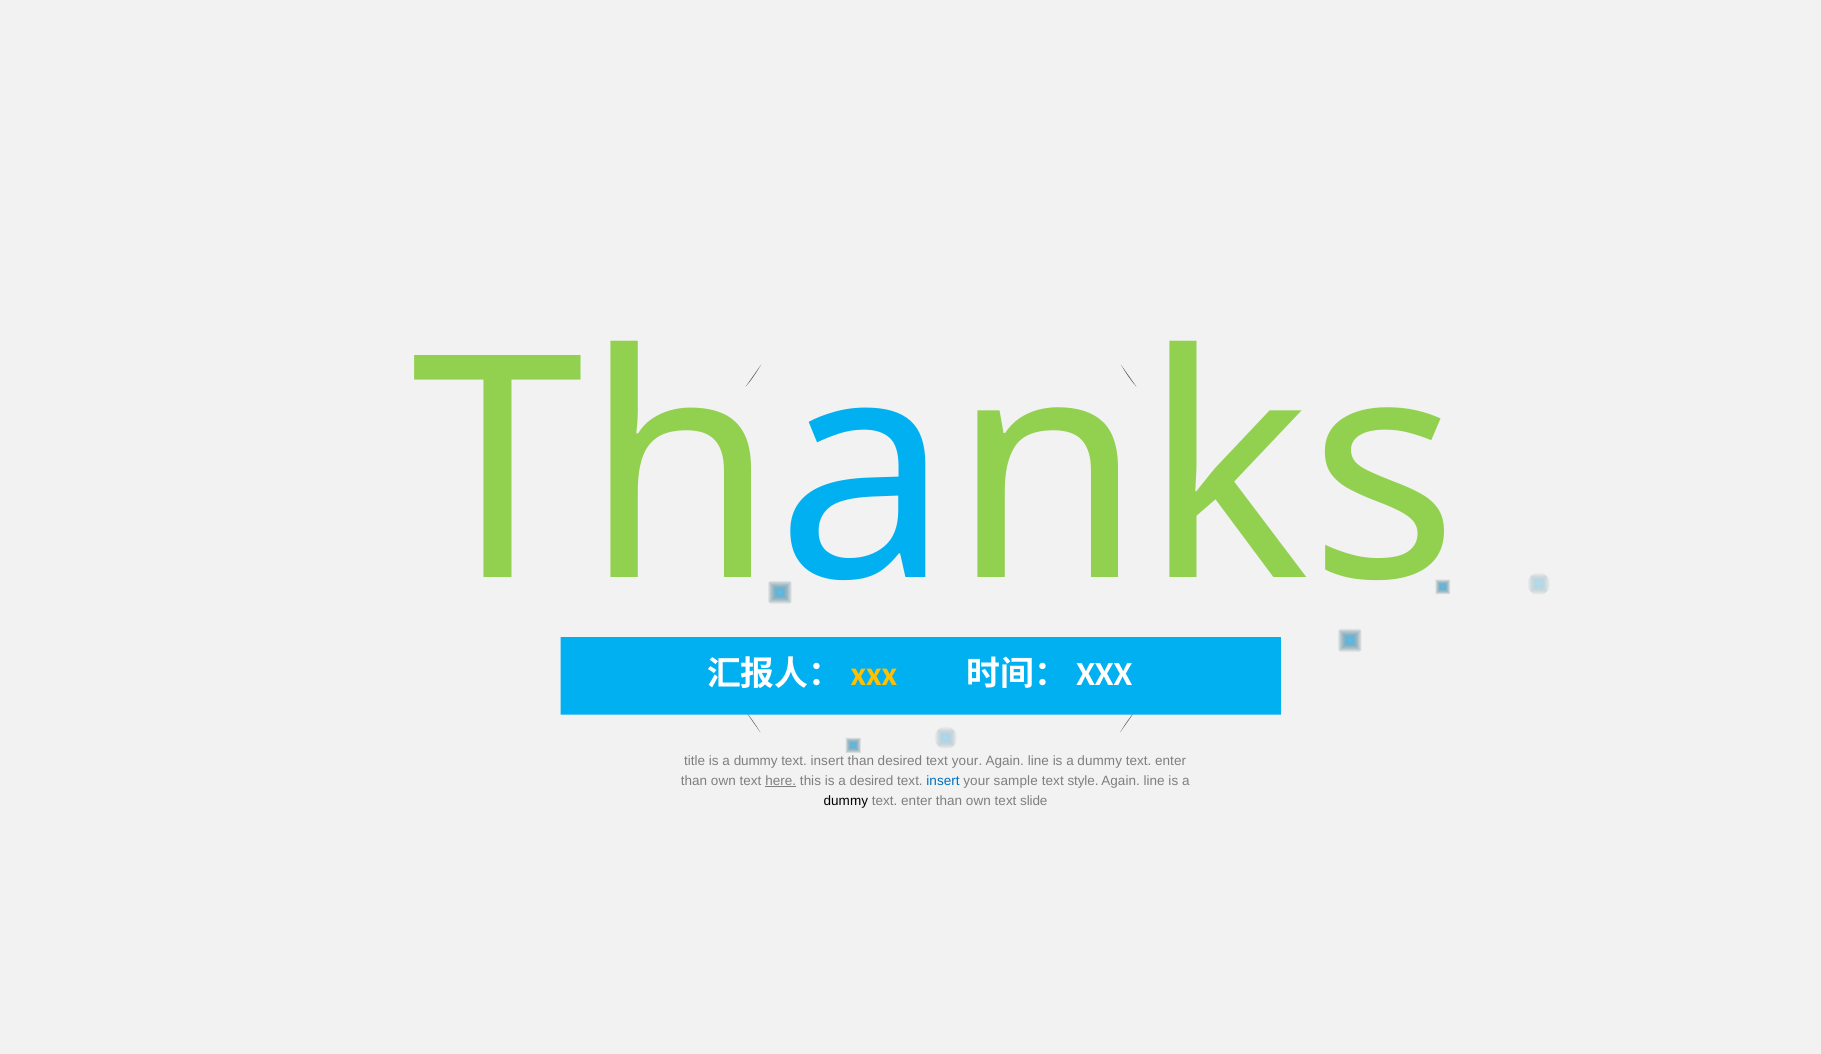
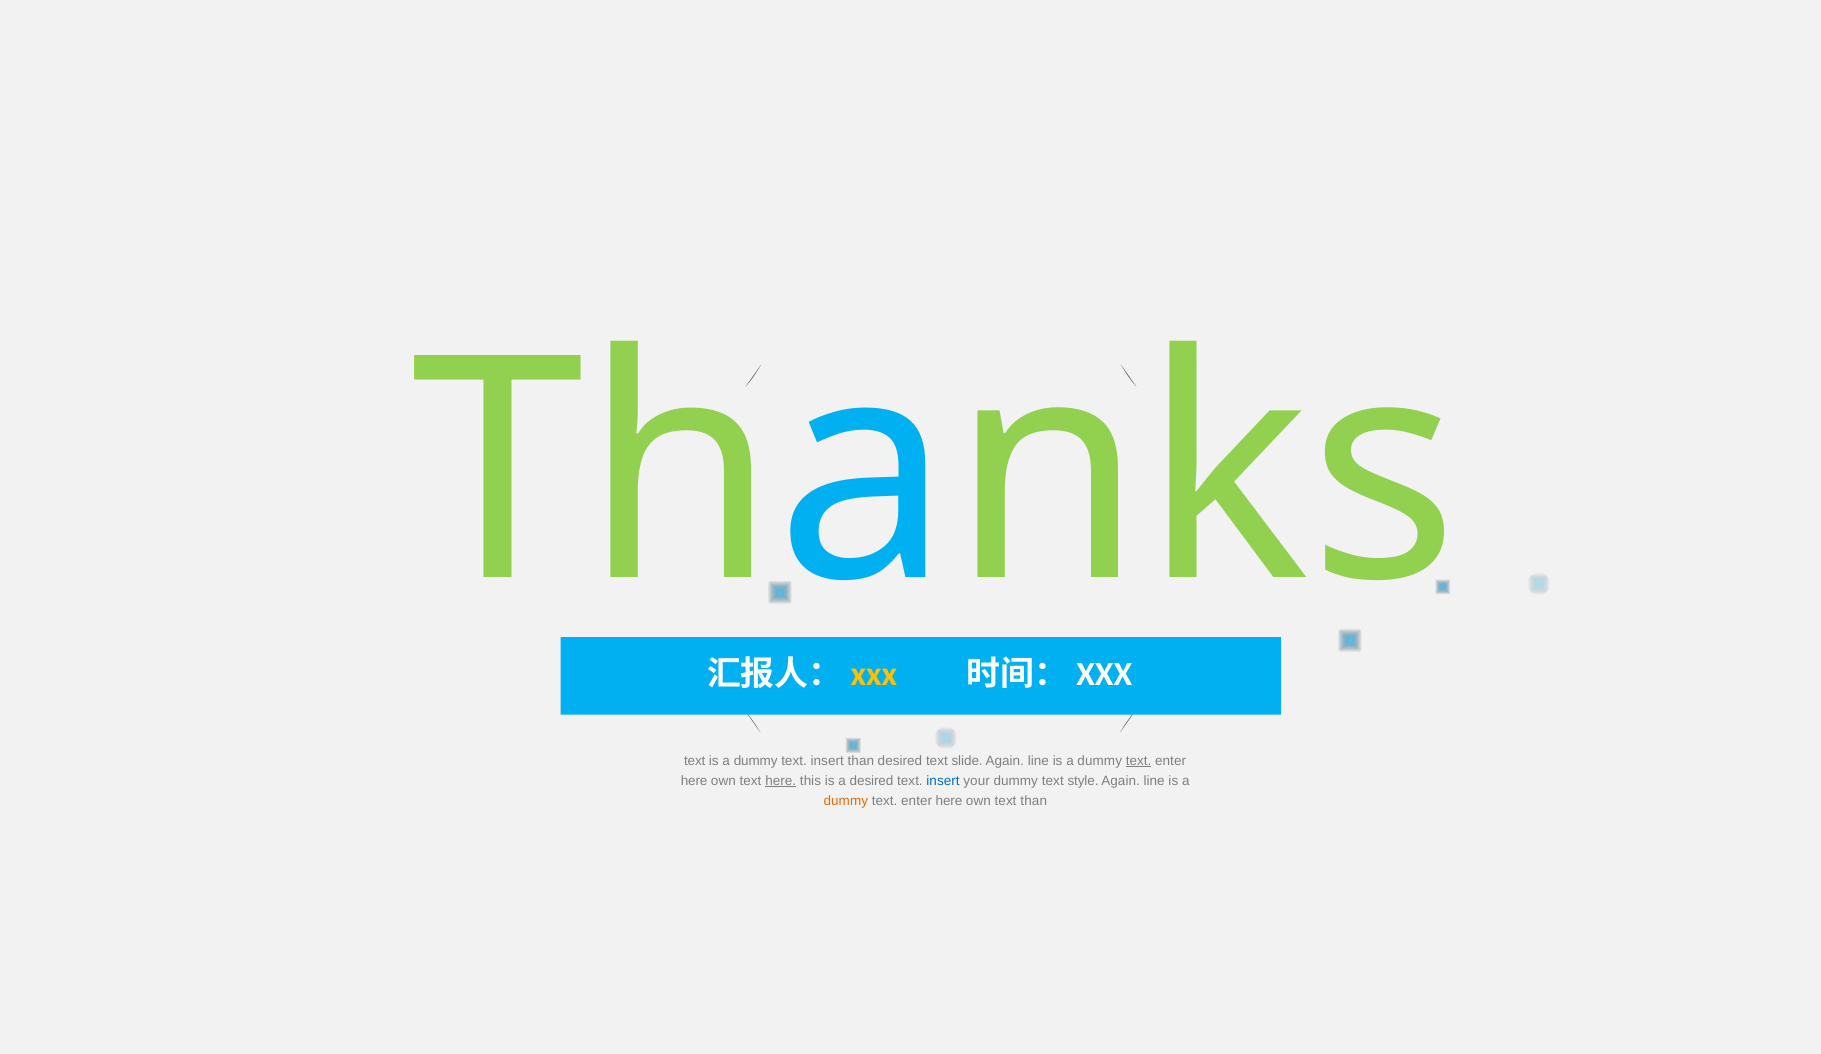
title at (695, 761): title -> text
text your: your -> slide
text at (1139, 761) underline: none -> present
than at (694, 781): than -> here
your sample: sample -> dummy
dummy at (846, 802) colour: black -> orange
than at (949, 802): than -> here
text slide: slide -> than
